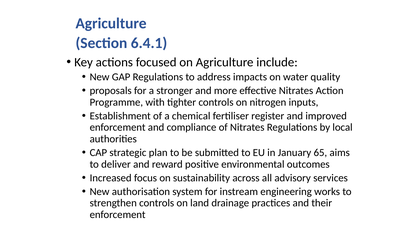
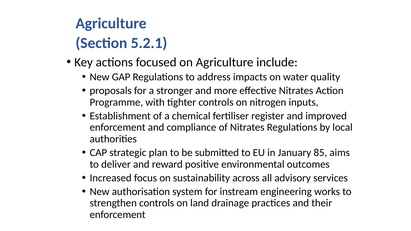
6.4.1: 6.4.1 -> 5.2.1
65: 65 -> 85
